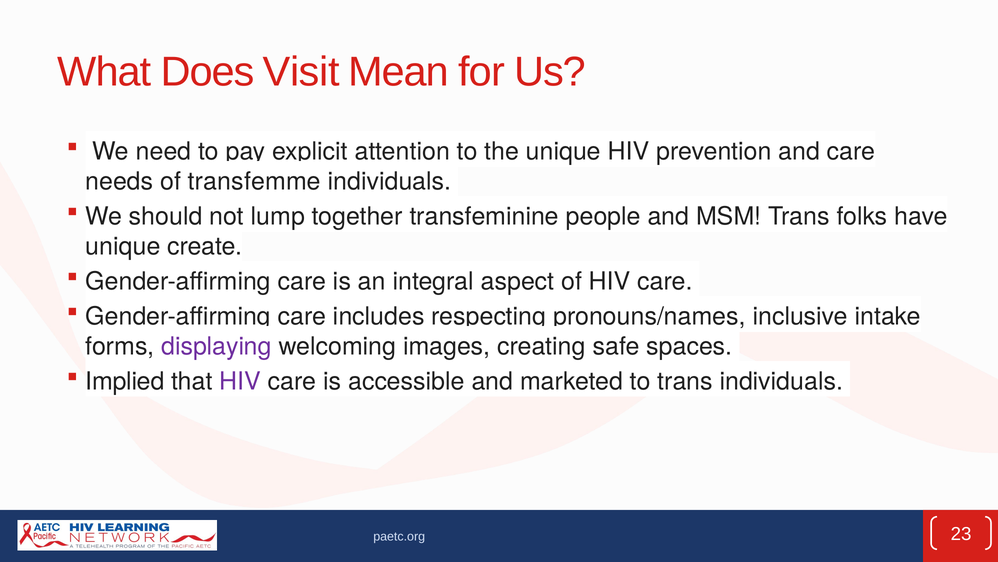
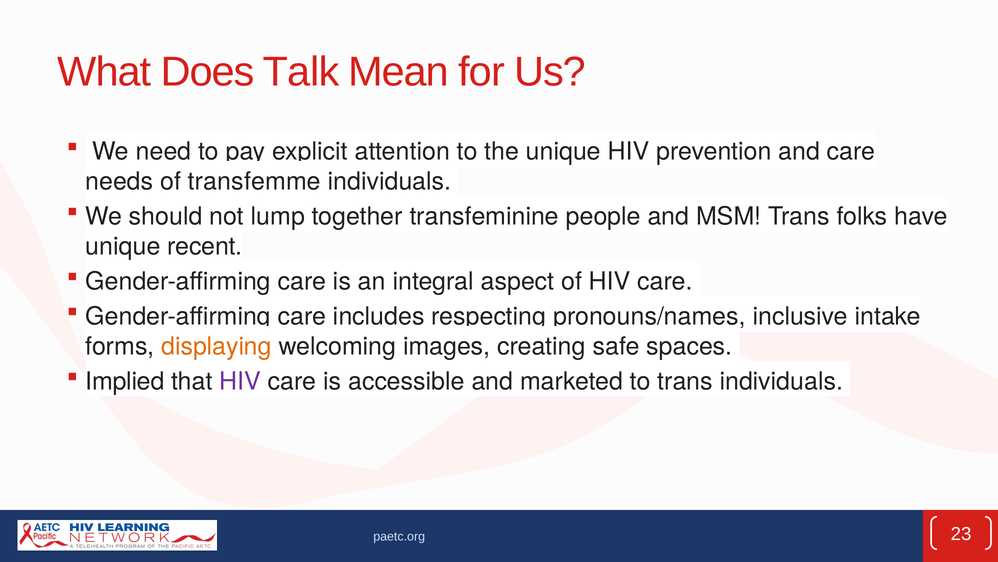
Visit: Visit -> Talk
create: create -> recent
displaying colour: purple -> orange
